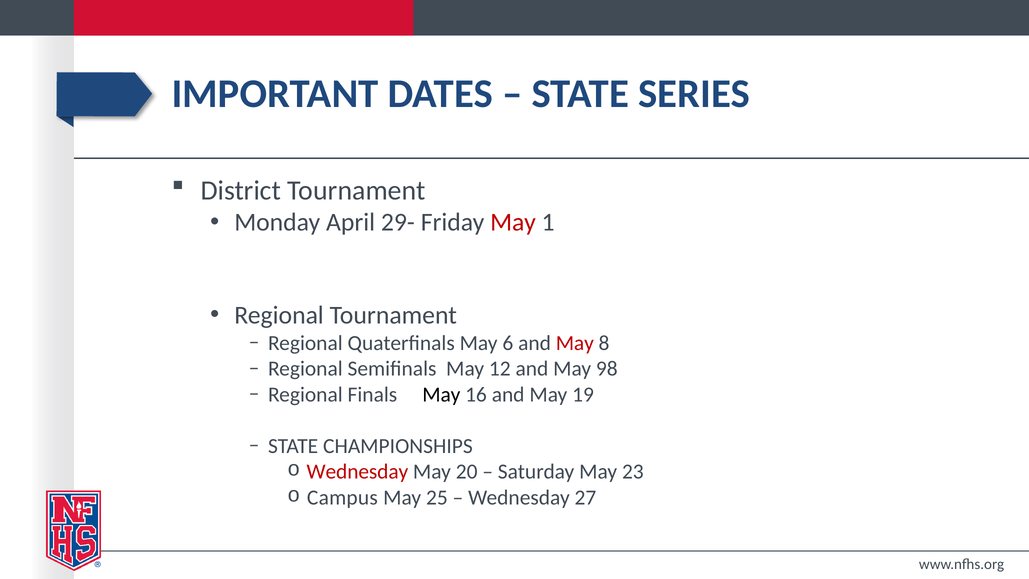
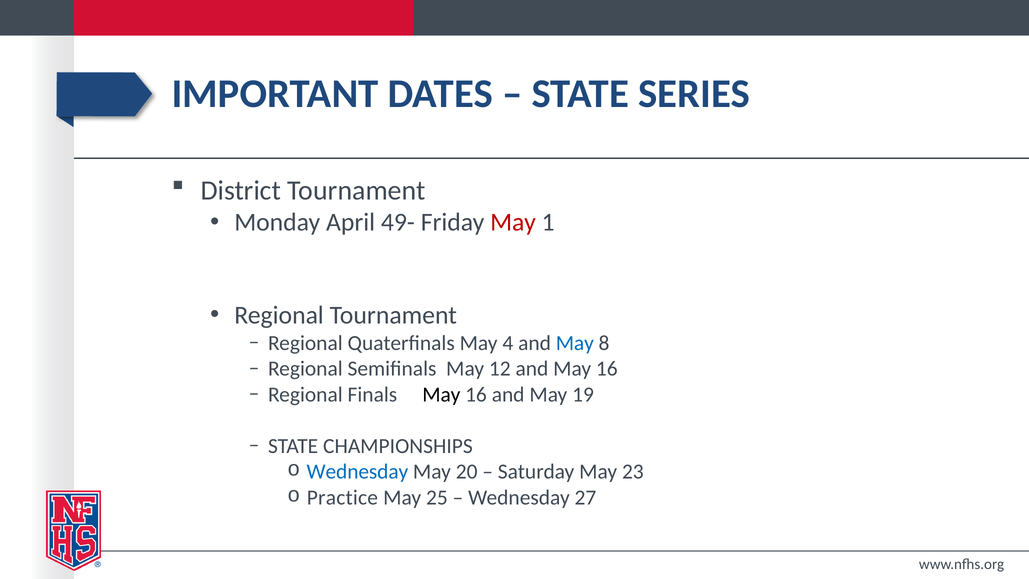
29-: 29- -> 49-
6: 6 -> 4
May at (575, 343) colour: red -> blue
and May 98: 98 -> 16
Wednesday at (357, 472) colour: red -> blue
Campus: Campus -> Practice
